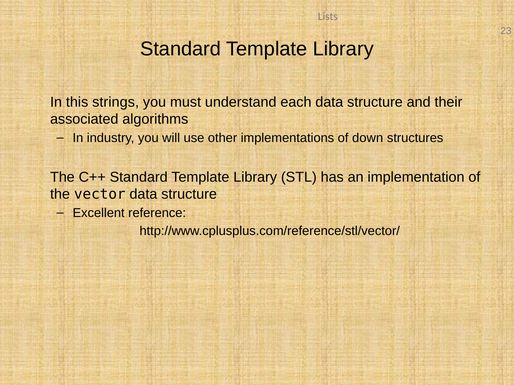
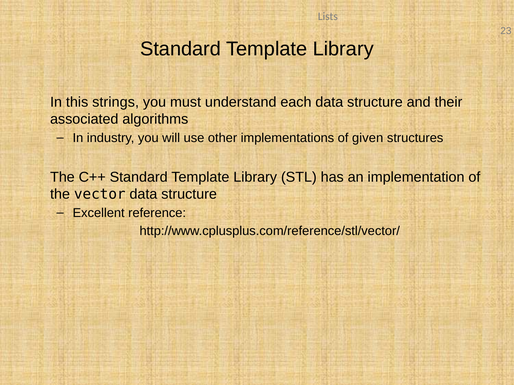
down: down -> given
